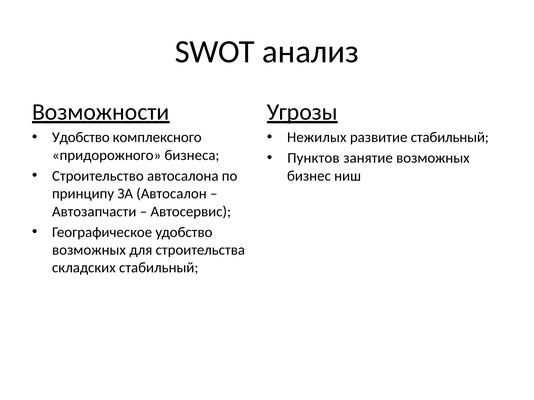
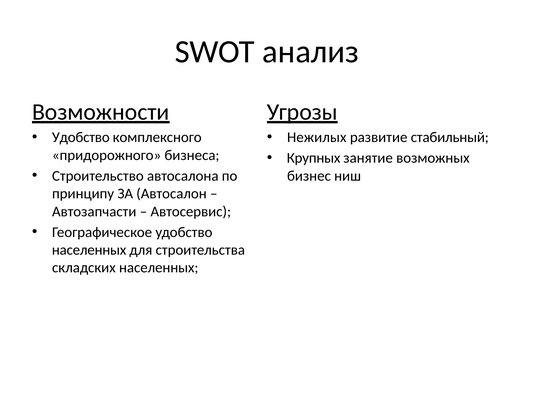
Пунктов: Пунктов -> Крупных
возможных at (89, 250): возможных -> населенных
складских стабильный: стабильный -> населенных
